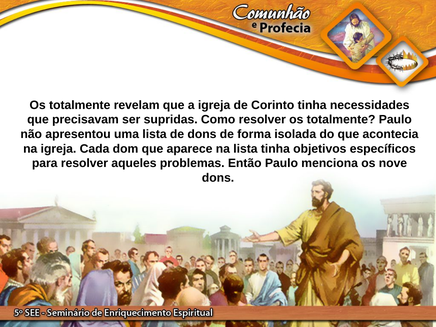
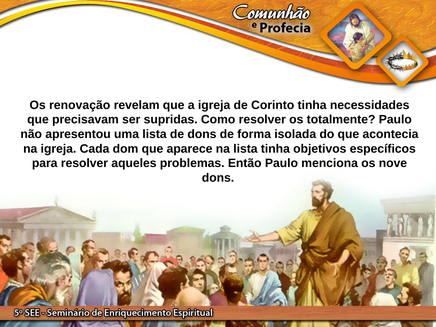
totalmente at (80, 105): totalmente -> renovação
